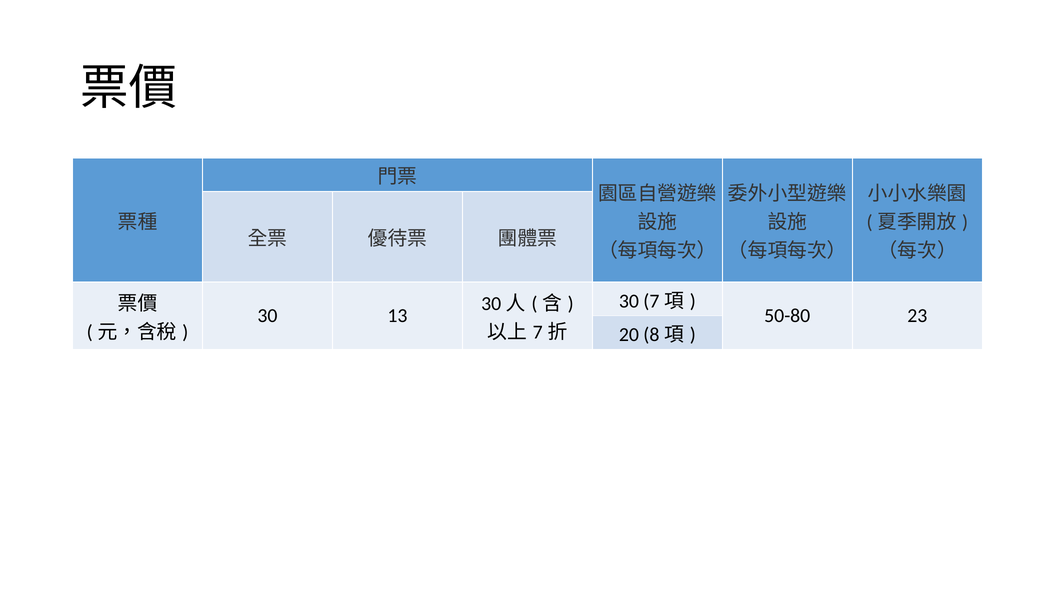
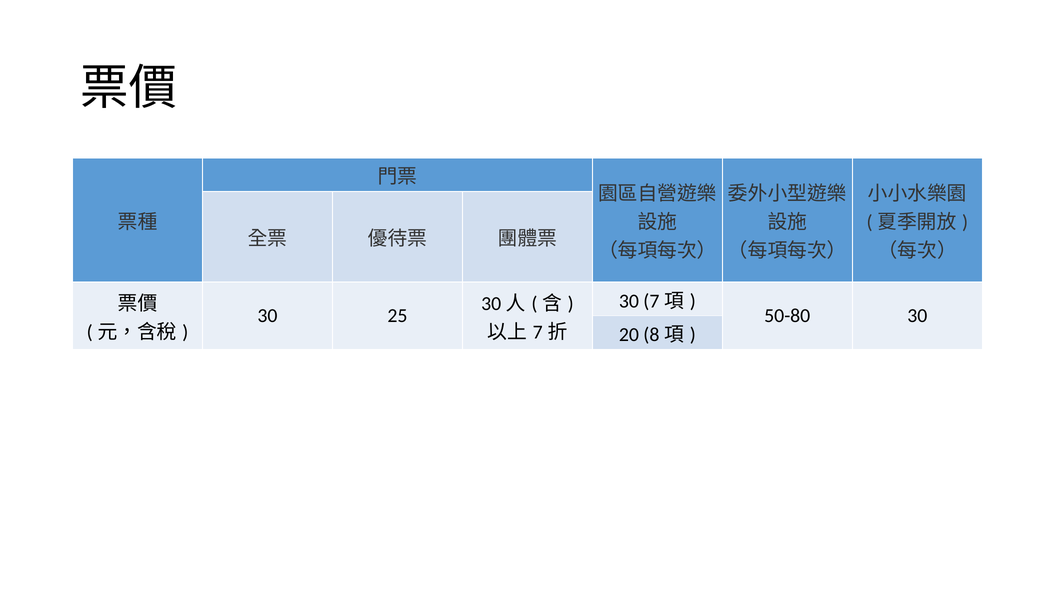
13: 13 -> 25
50-80 23: 23 -> 30
